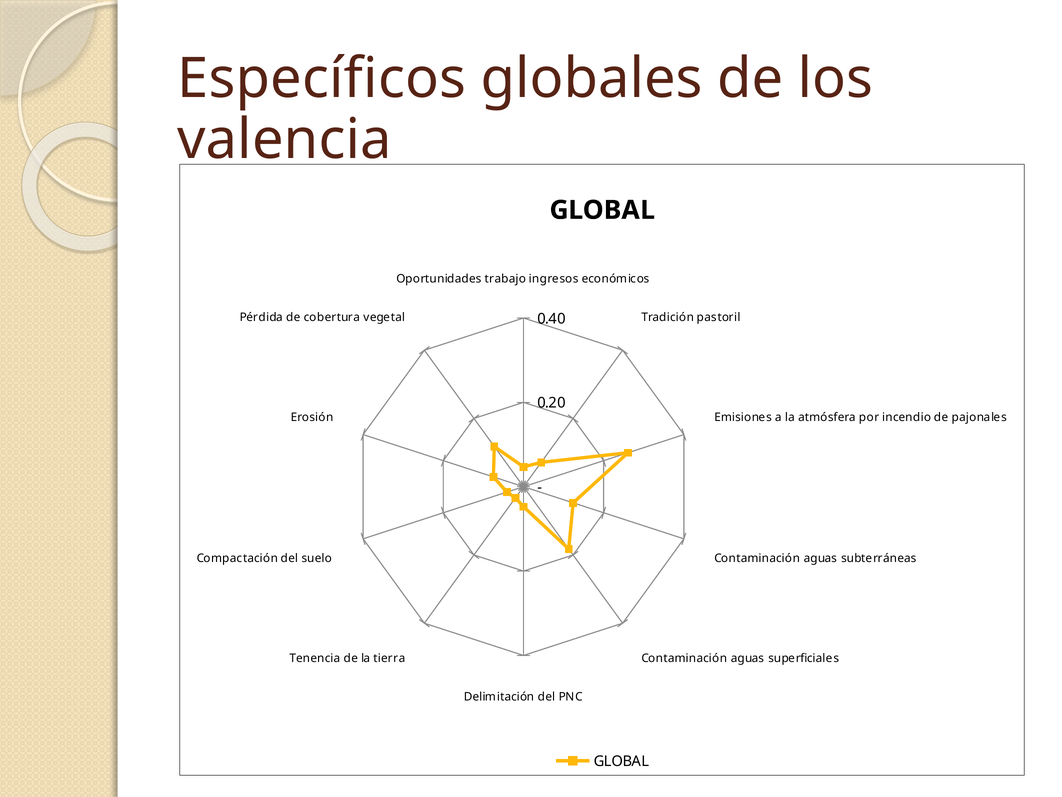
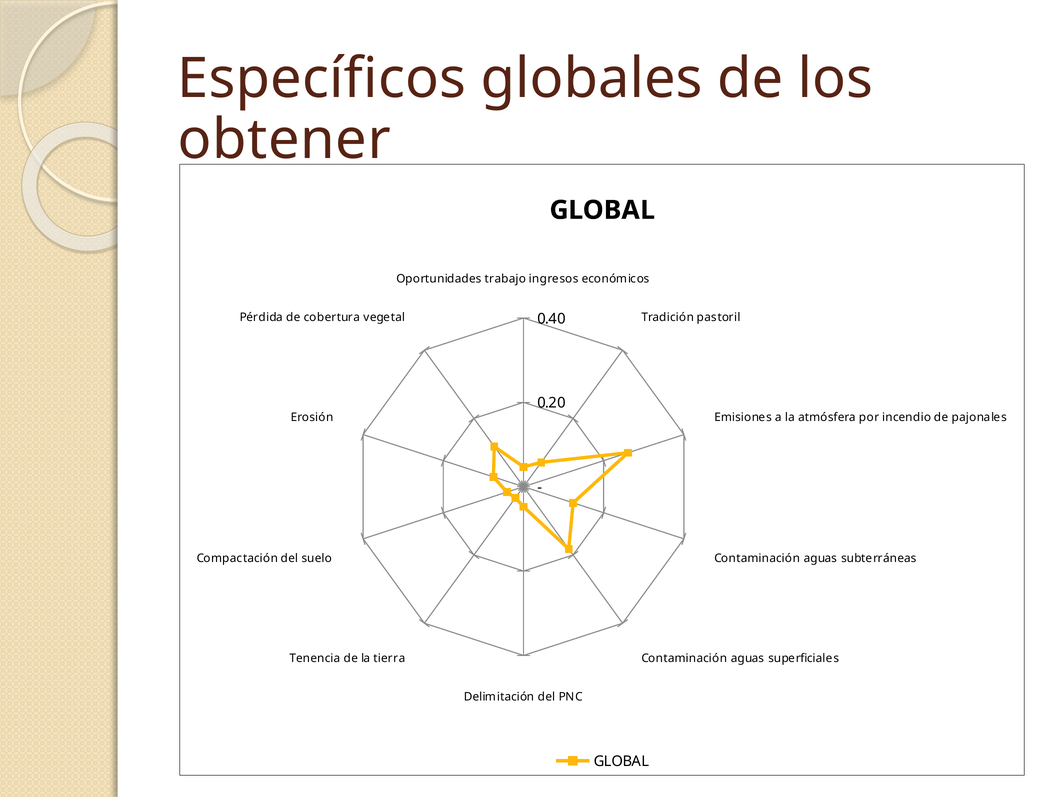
valencia: valencia -> obtener
